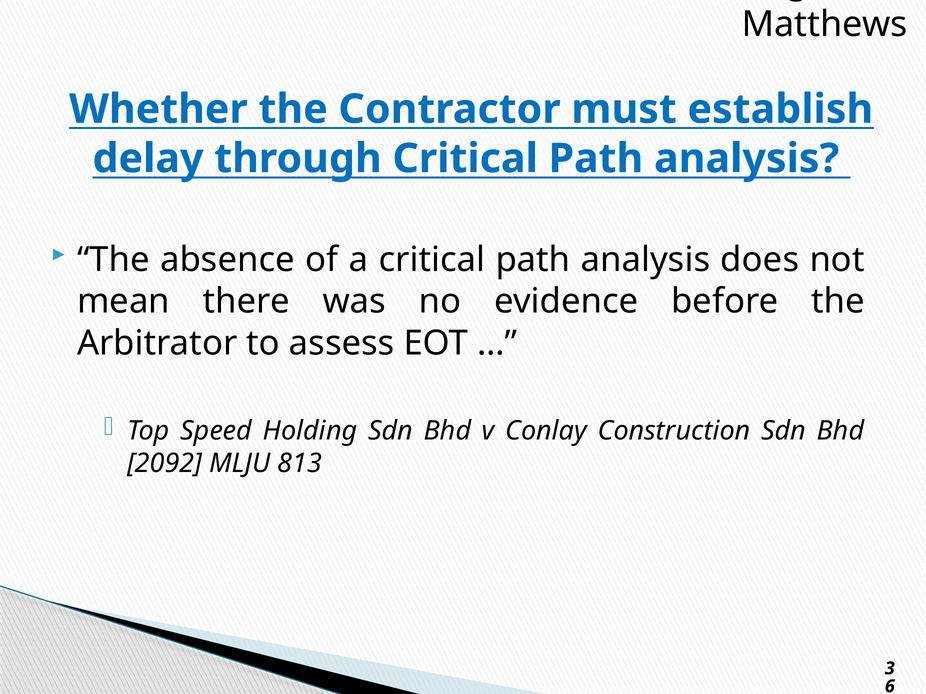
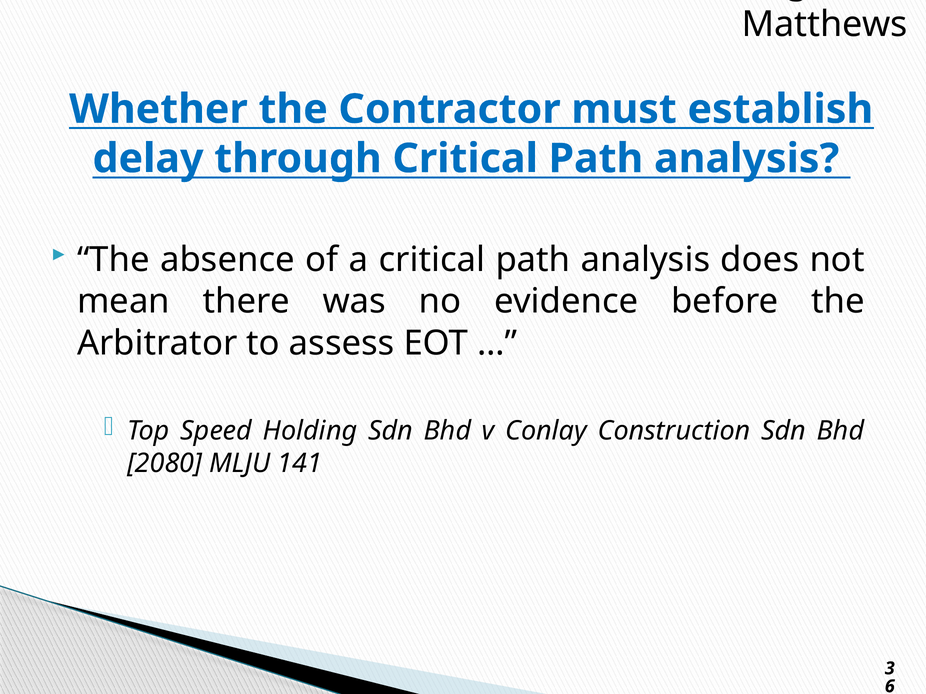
2092: 2092 -> 2080
813: 813 -> 141
